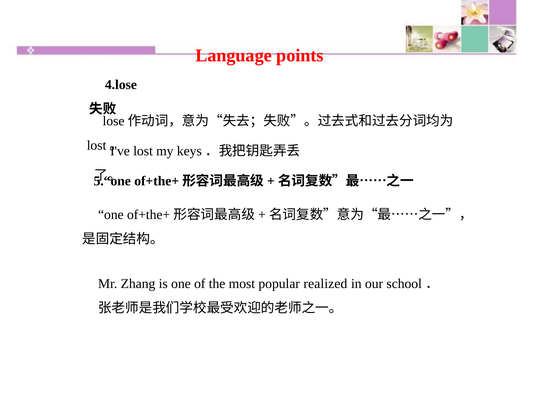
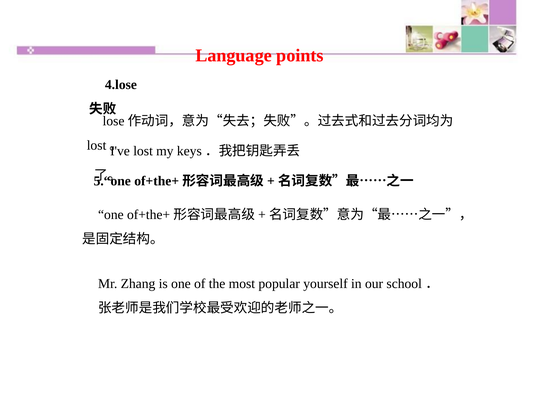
realized: realized -> yourself
